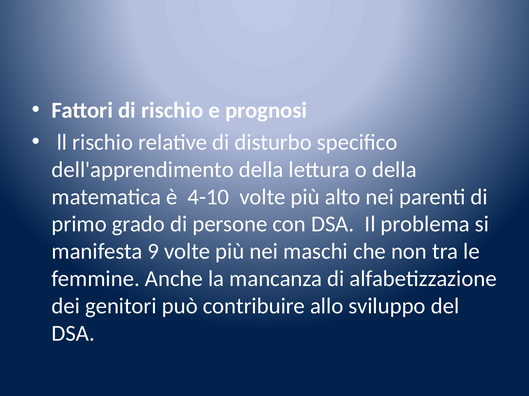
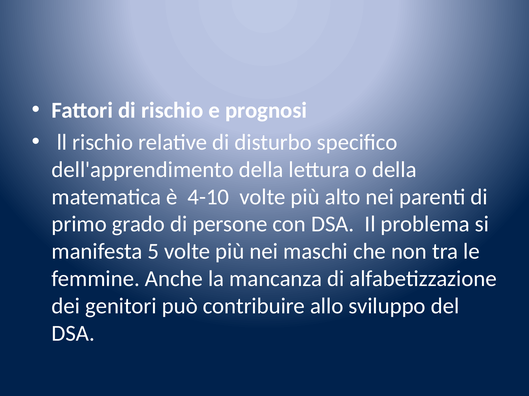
9: 9 -> 5
